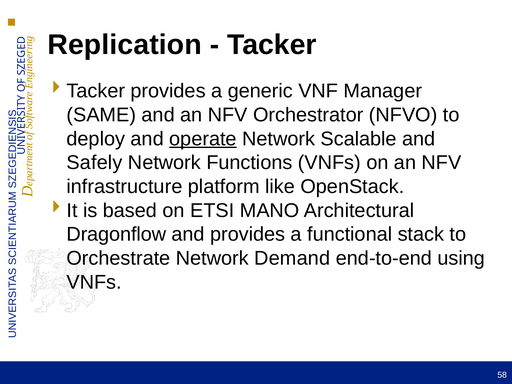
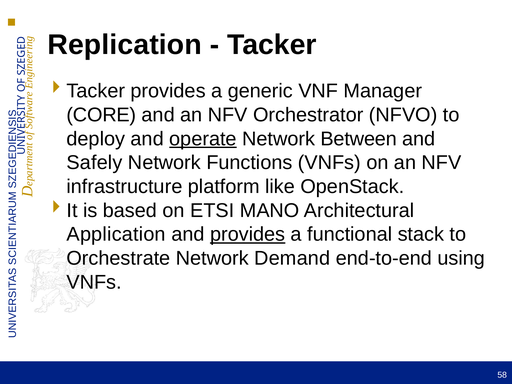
SAME: SAME -> CORE
Scalable: Scalable -> Between
Dragonflow: Dragonflow -> Application
provides at (248, 234) underline: none -> present
